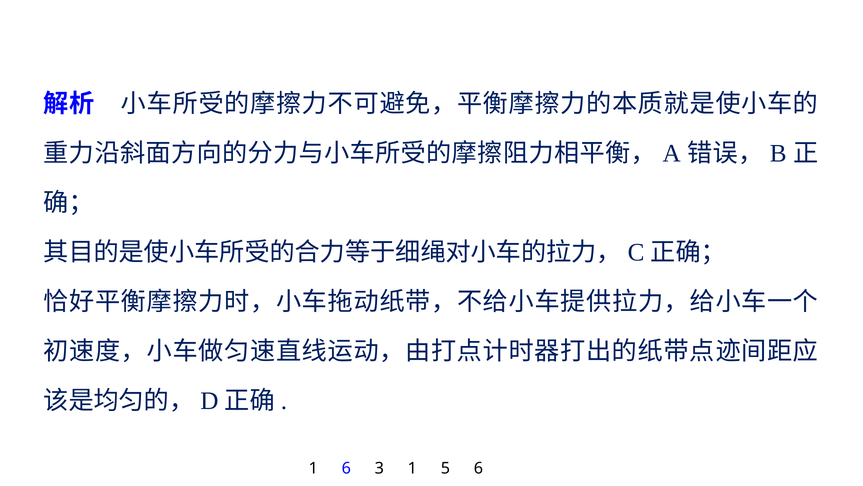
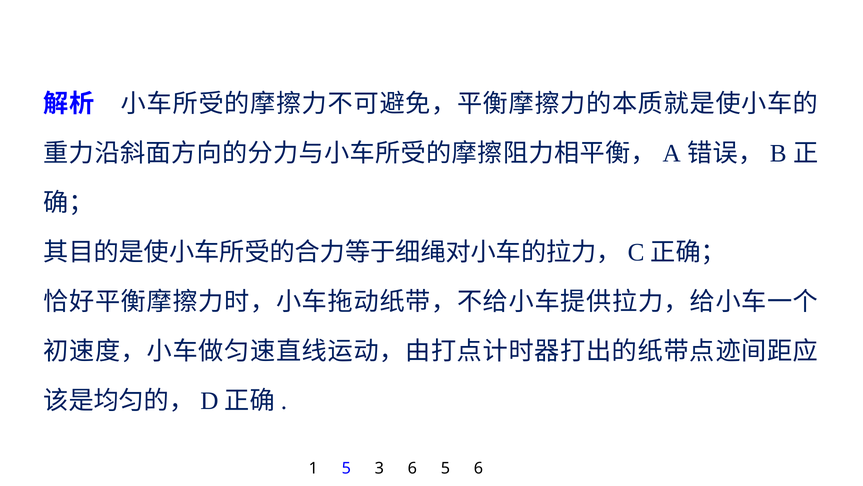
1 6: 6 -> 5
3 1: 1 -> 6
